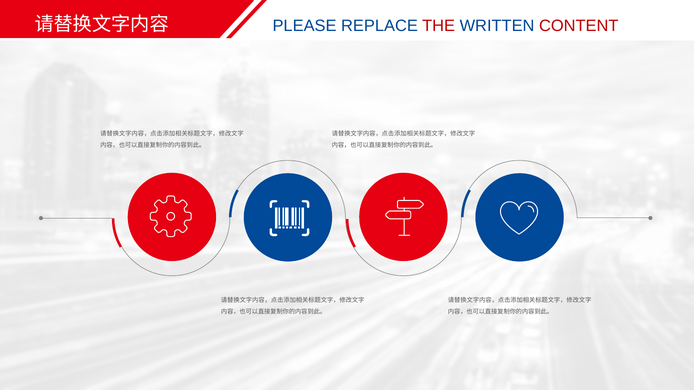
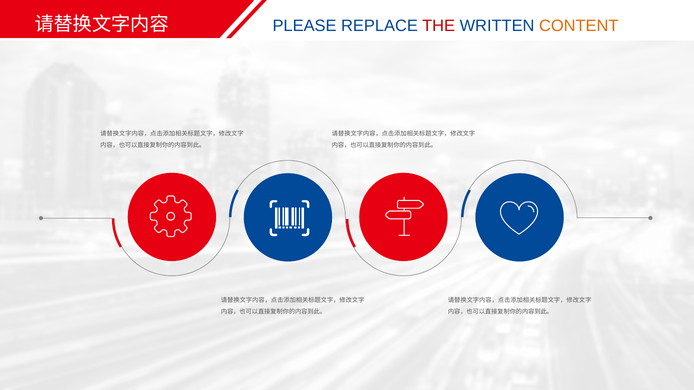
CONTENT colour: red -> orange
